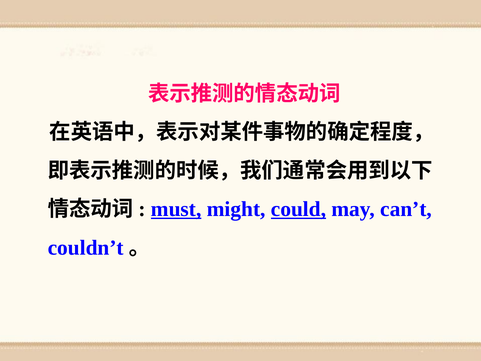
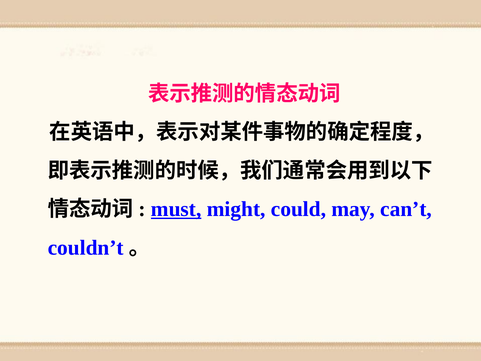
could underline: present -> none
